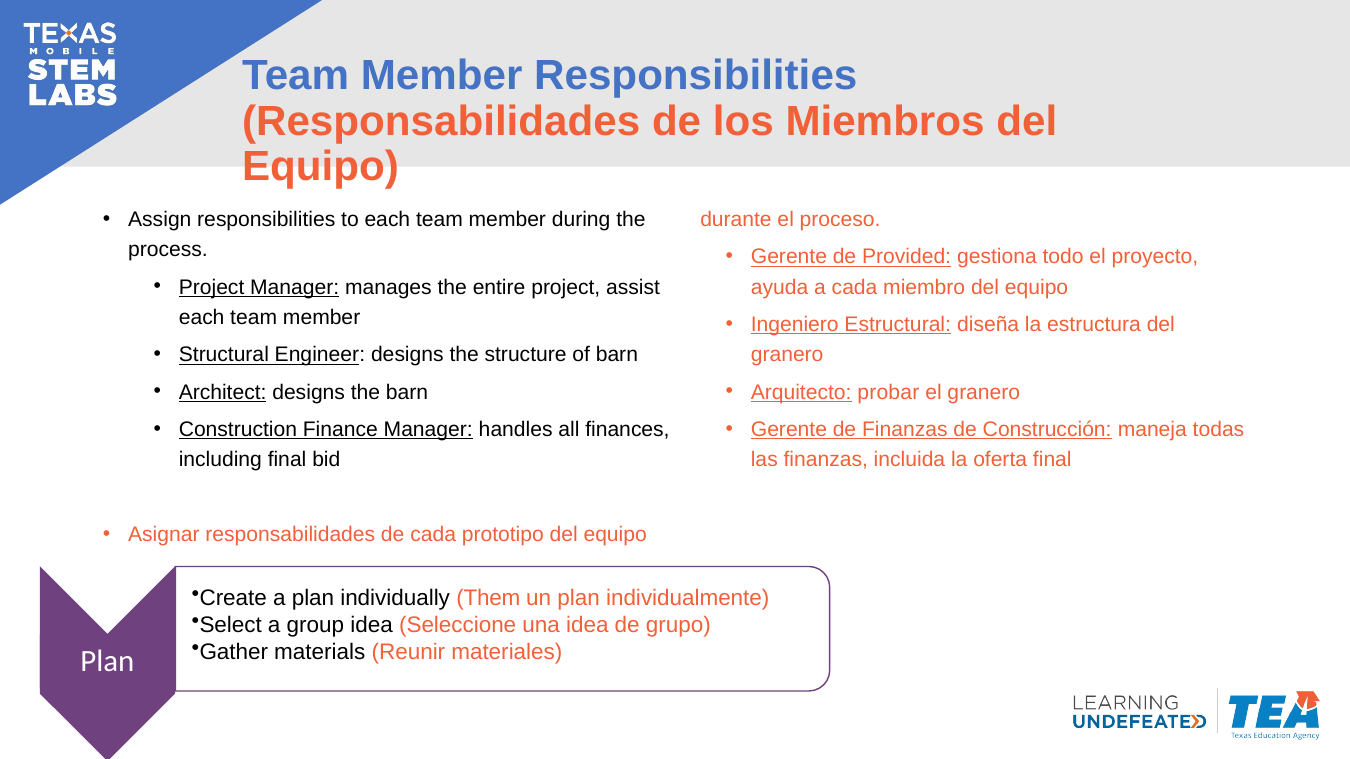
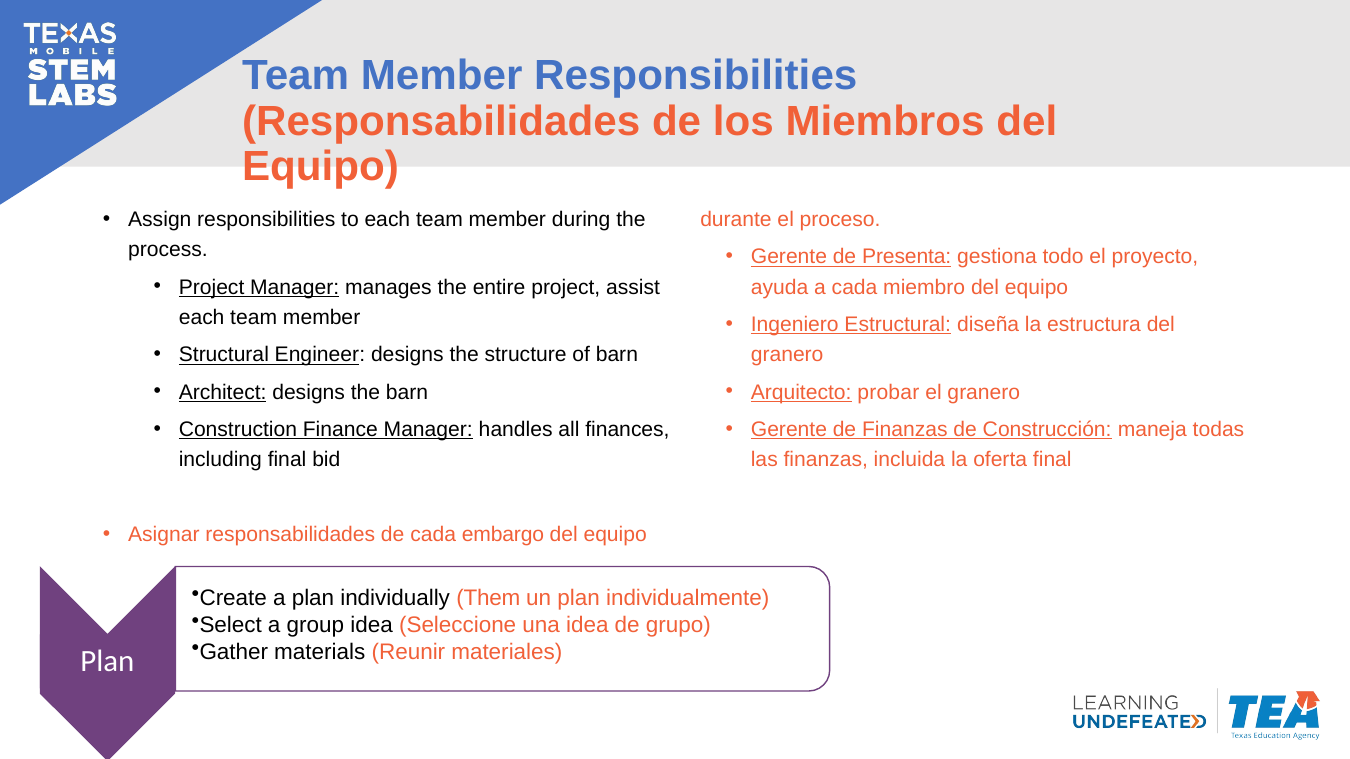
Provided: Provided -> Presenta
prototipo: prototipo -> embargo
